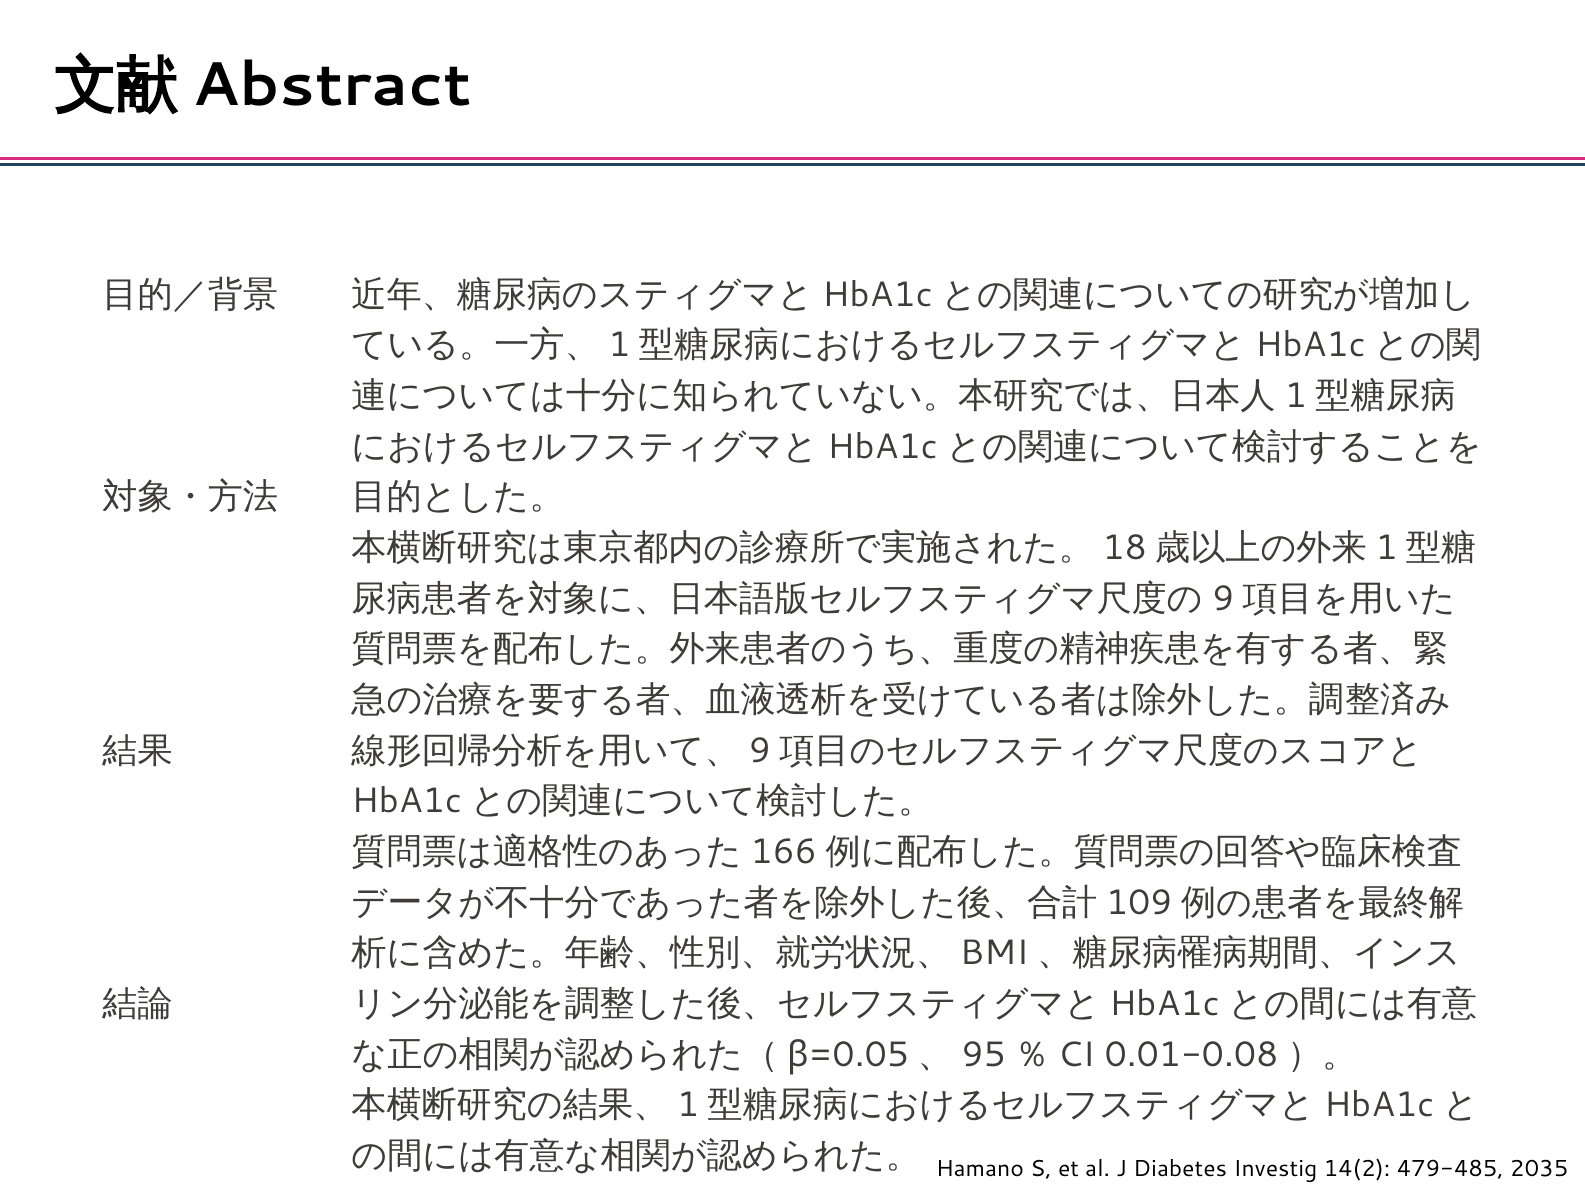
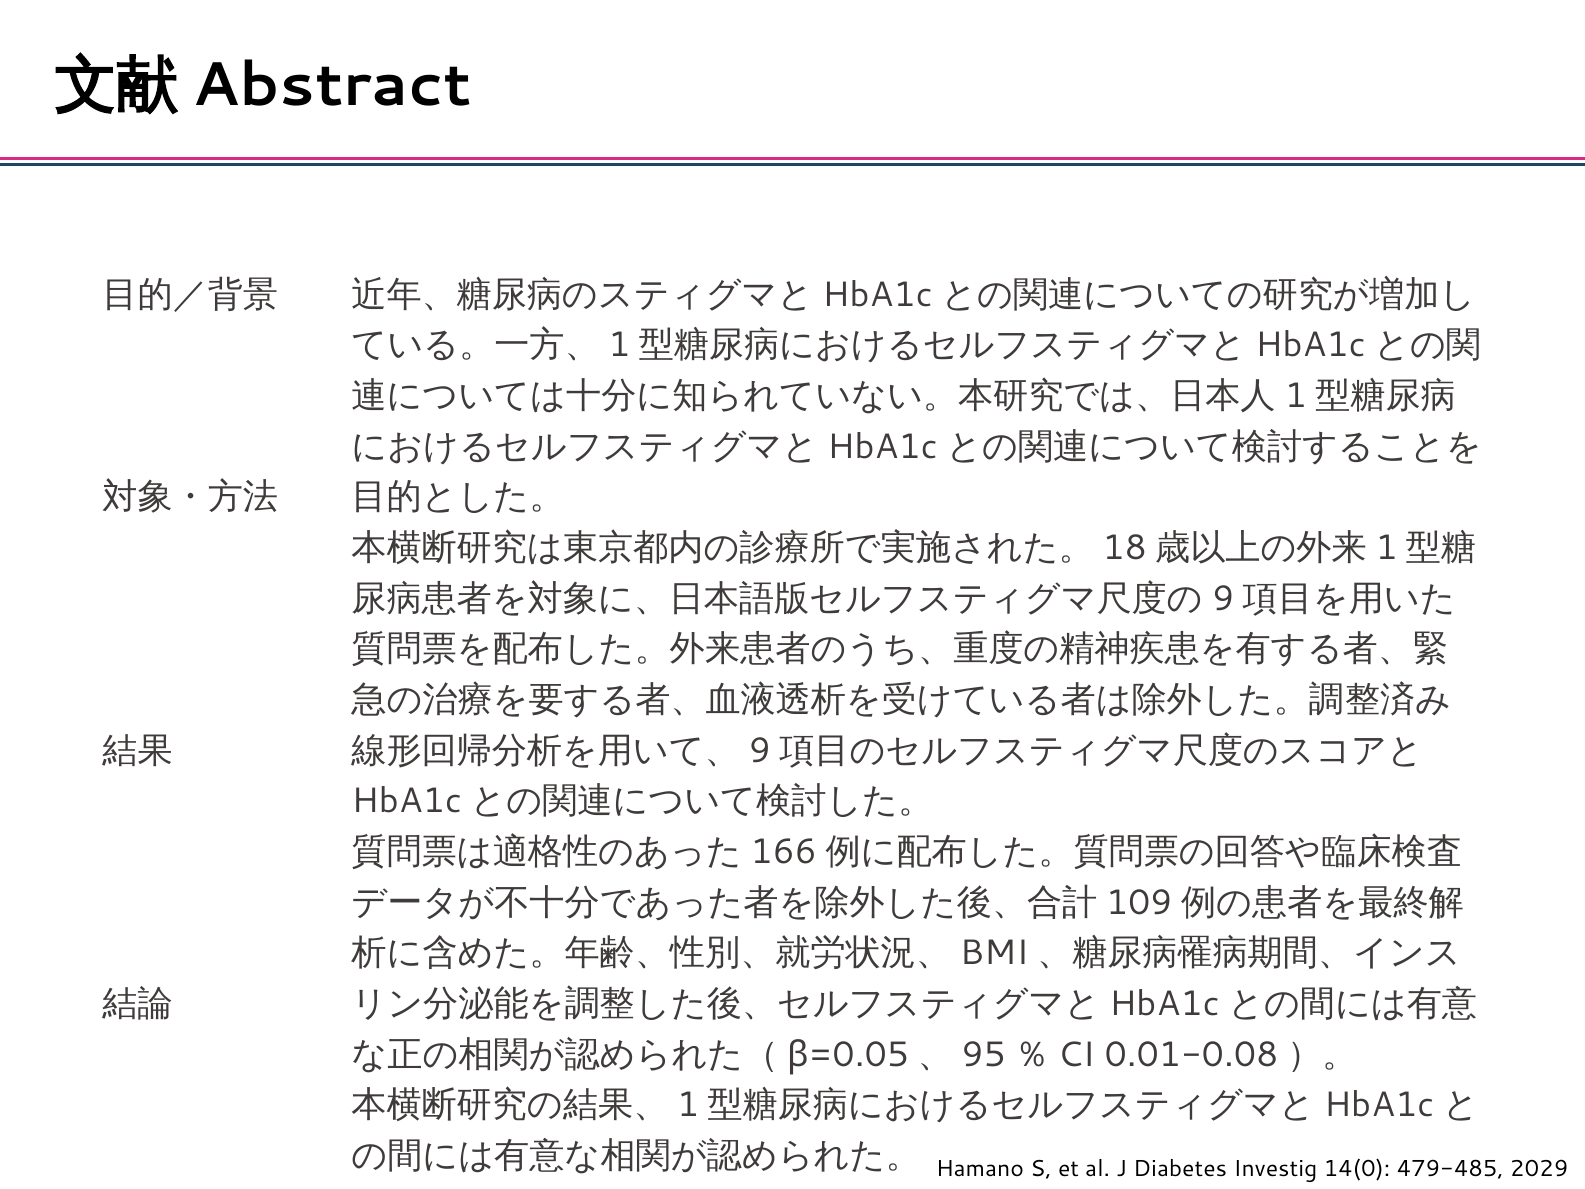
14(2: 14(2 -> 14(0
2035: 2035 -> 2029
